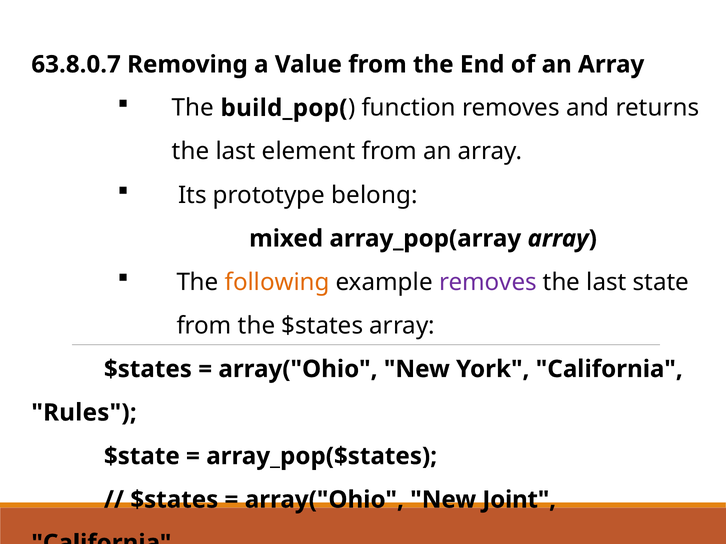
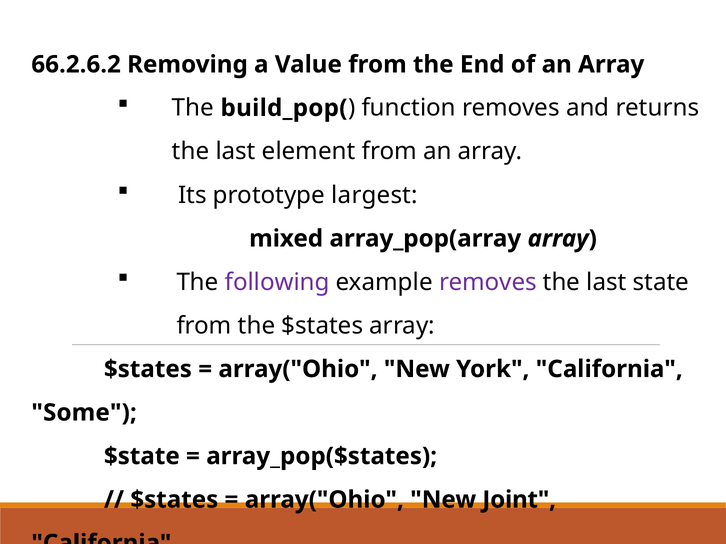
63.8.0.7: 63.8.0.7 -> 66.2.6.2
belong: belong -> largest
following colour: orange -> purple
Rules: Rules -> Some
